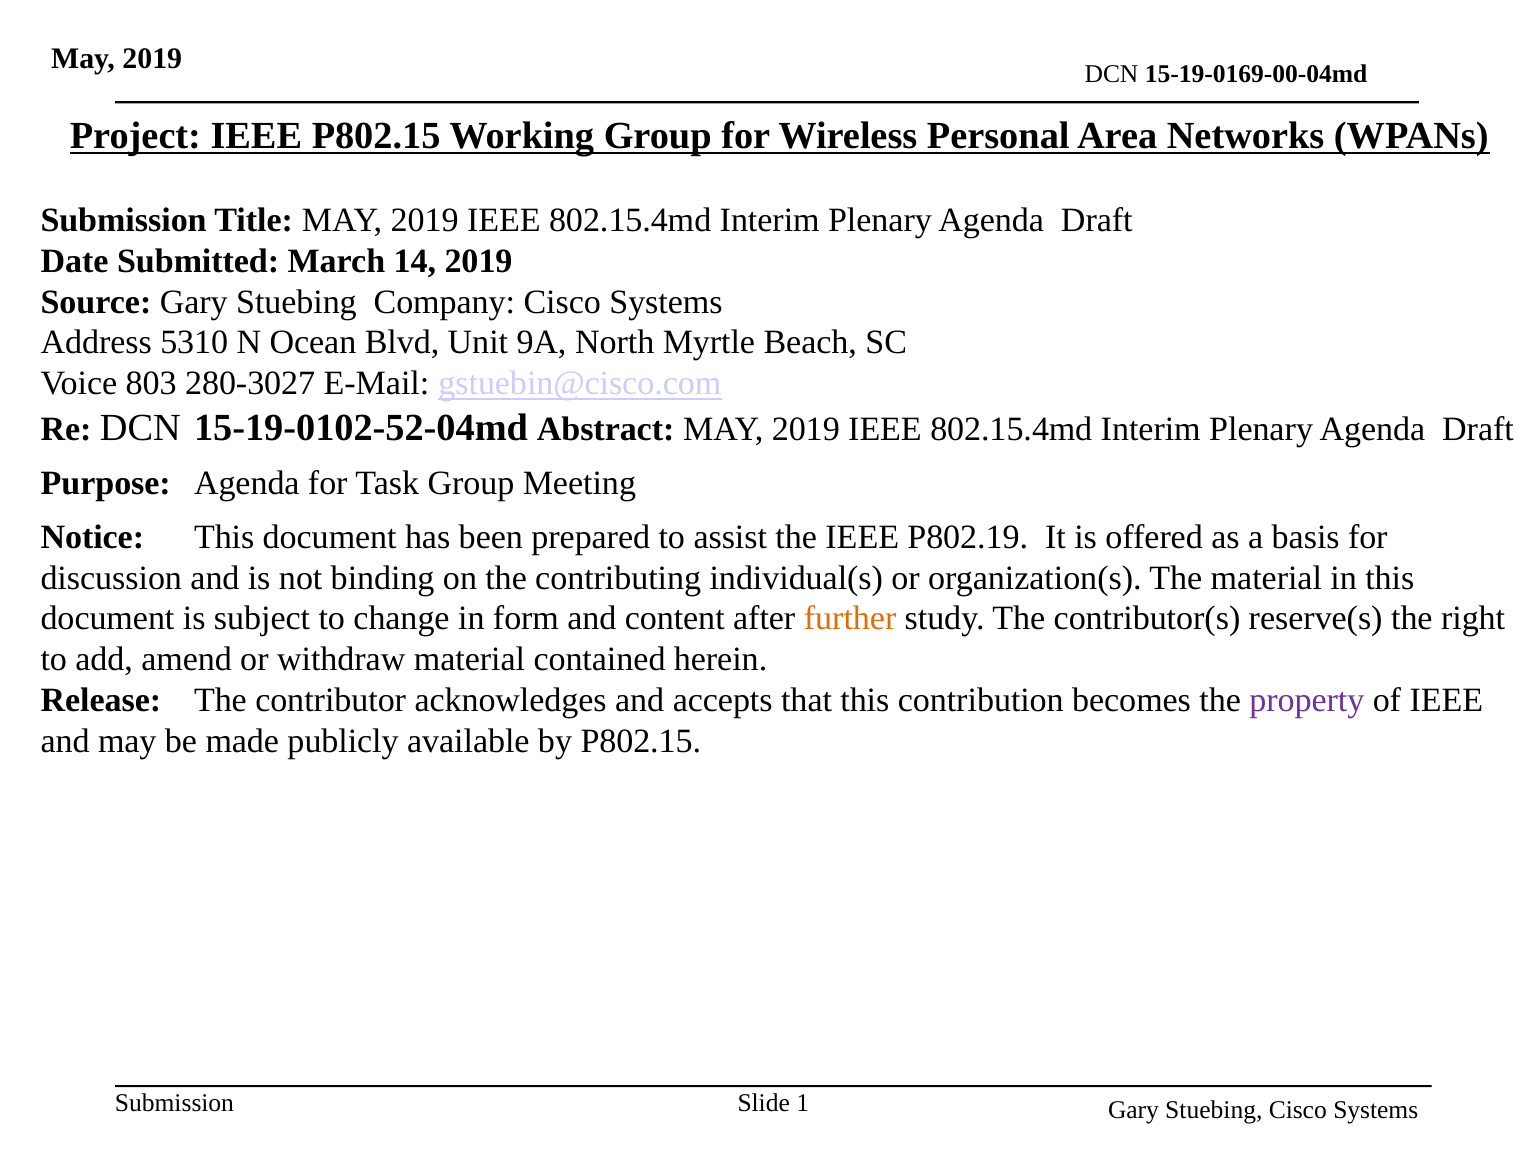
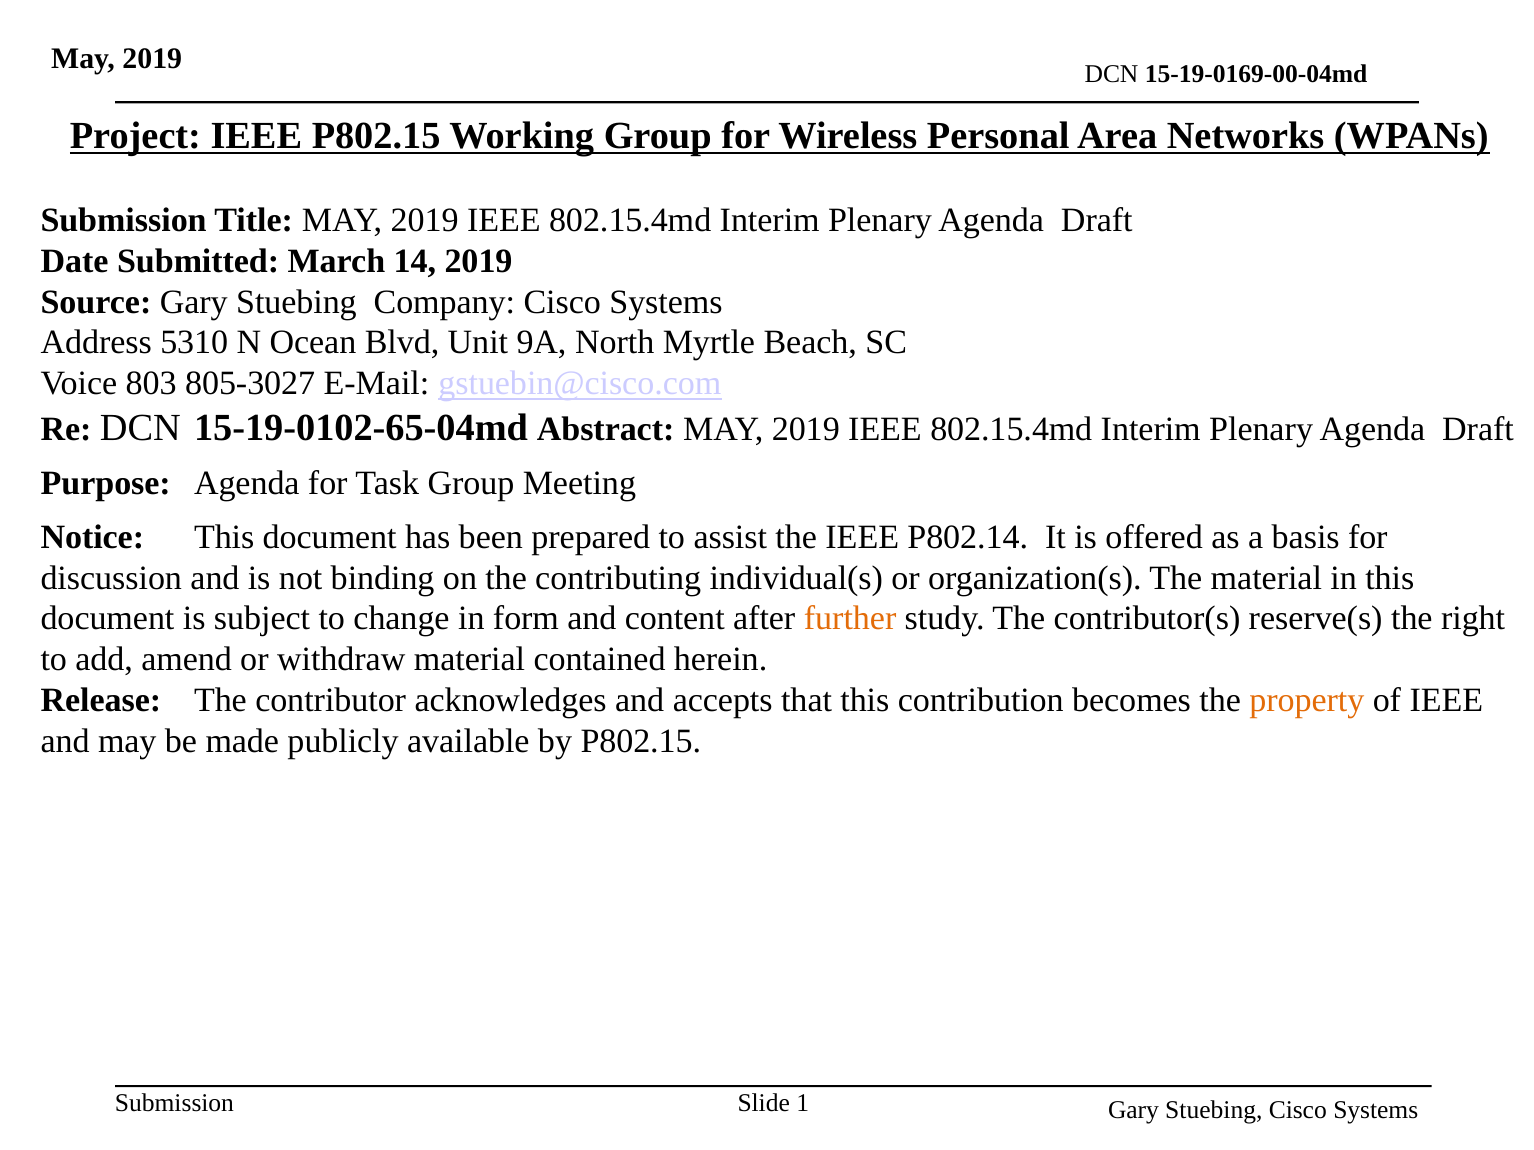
280-3027: 280-3027 -> 805-3027
15-19-0102-52-04md: 15-19-0102-52-04md -> 15-19-0102-65-04md
P802.19: P802.19 -> P802.14
property colour: purple -> orange
